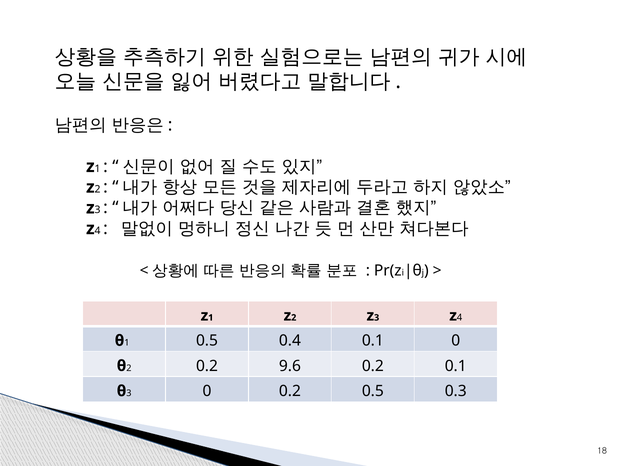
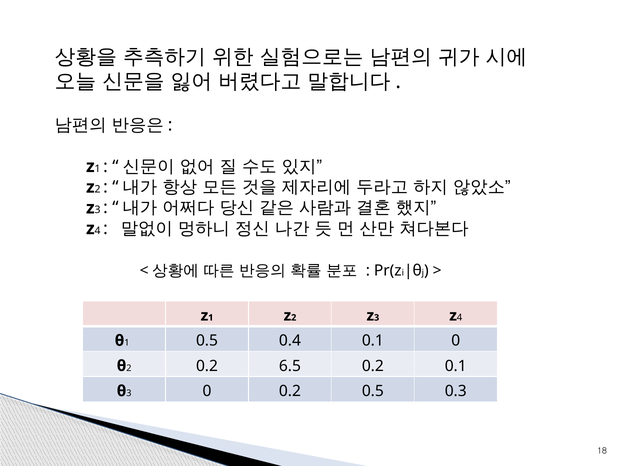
9.6: 9.6 -> 6.5
